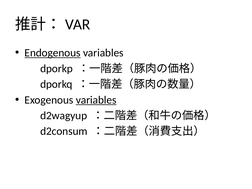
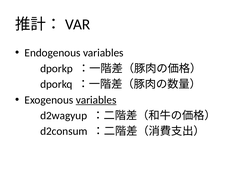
Endogenous underline: present -> none
